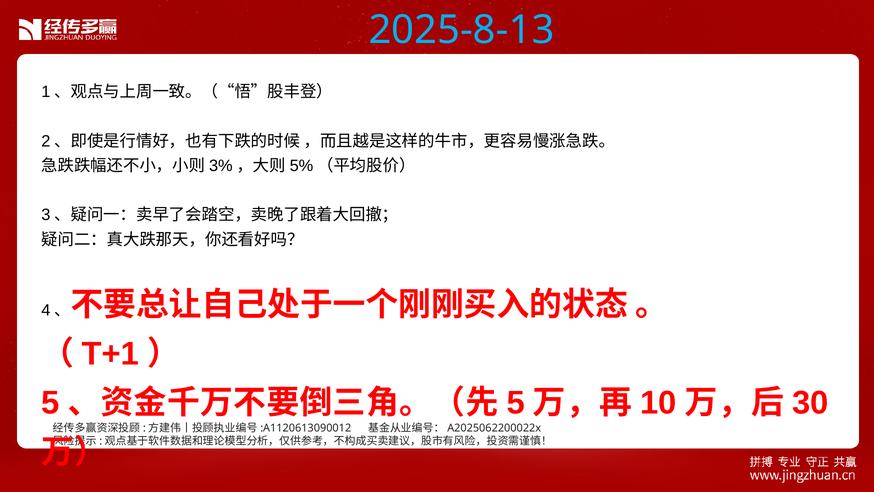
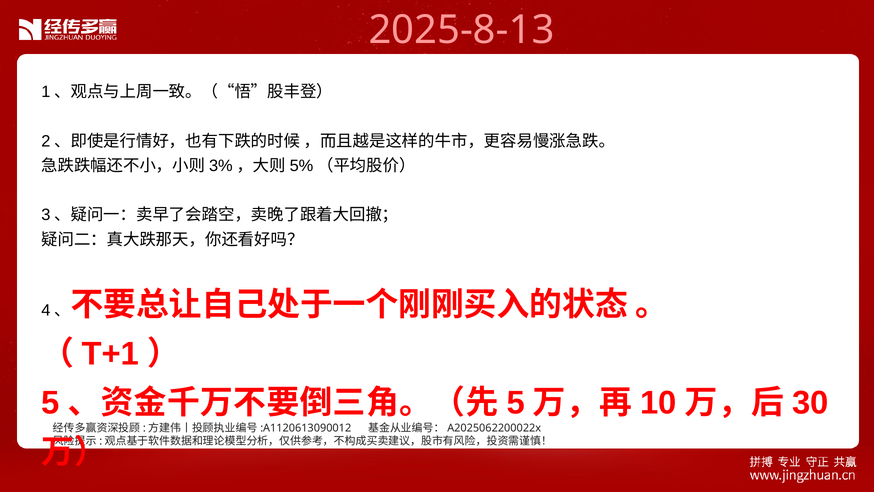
2025-8-13 colour: light blue -> pink
